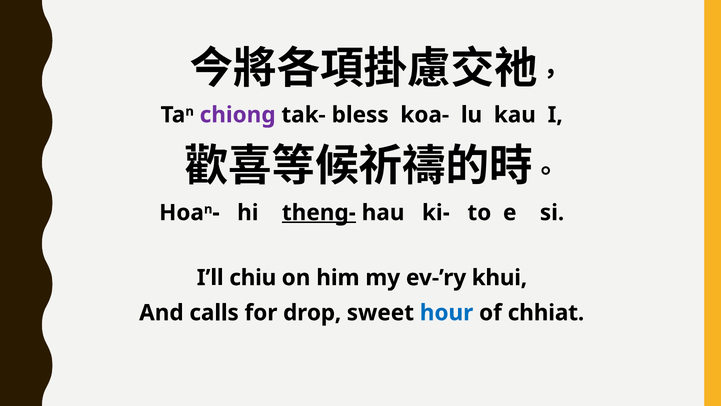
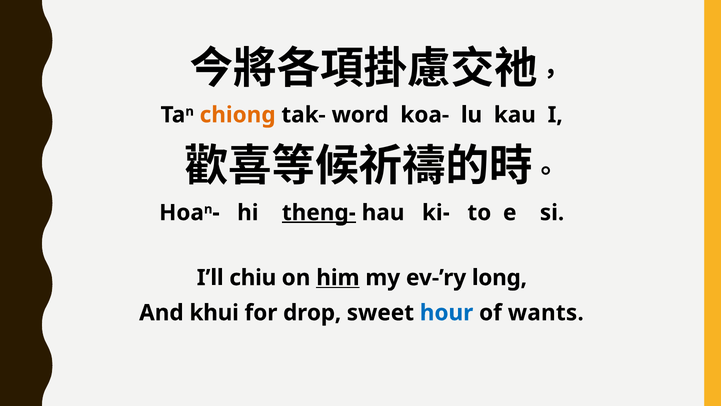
chiong colour: purple -> orange
bless: bless -> word
him underline: none -> present
khui: khui -> long
calls: calls -> khui
chhiat: chhiat -> wants
